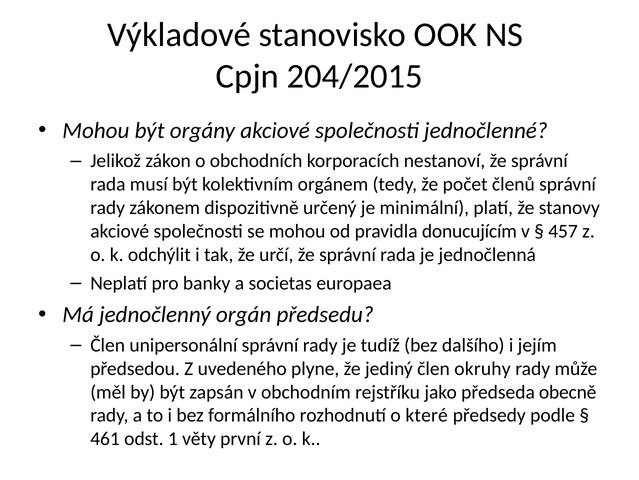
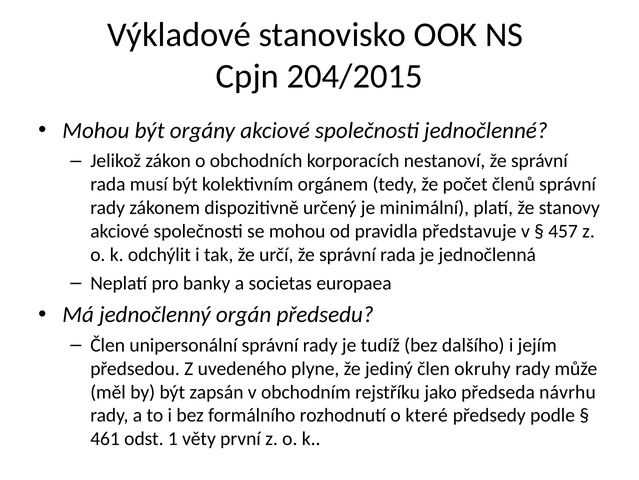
donucujícím: donucujícím -> představuje
obecně: obecně -> návrhu
